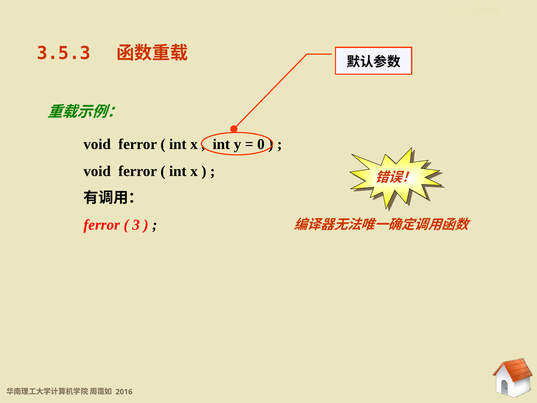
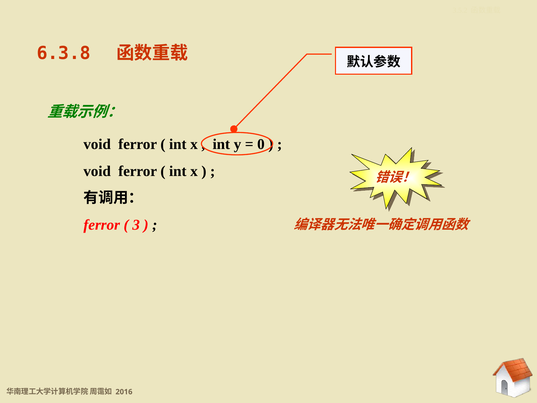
3.5.3: 3.5.3 -> 6.3.8
